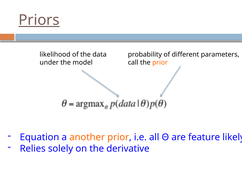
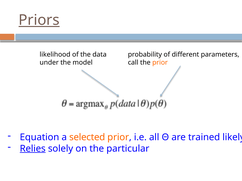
another: another -> selected
feature: feature -> trained
Relies underline: none -> present
derivative: derivative -> particular
